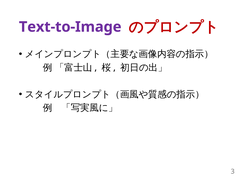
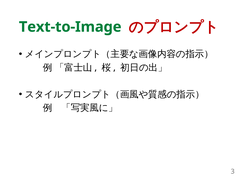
Text-to-Image colour: purple -> green
